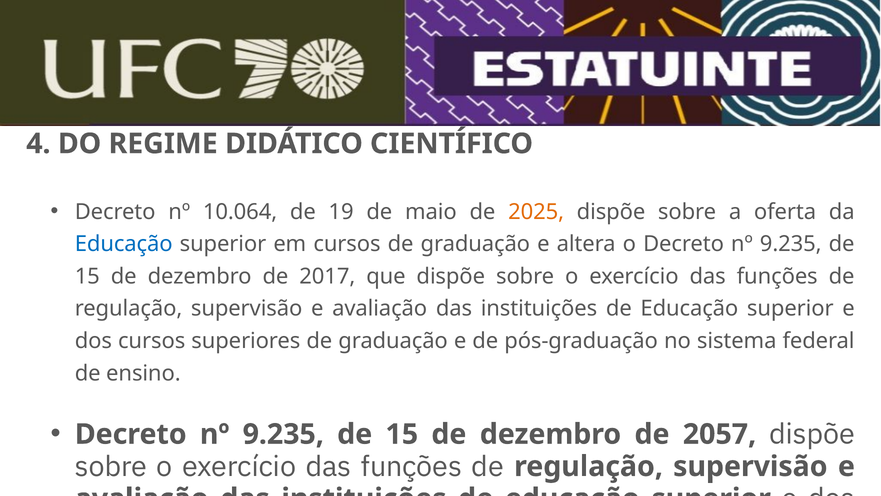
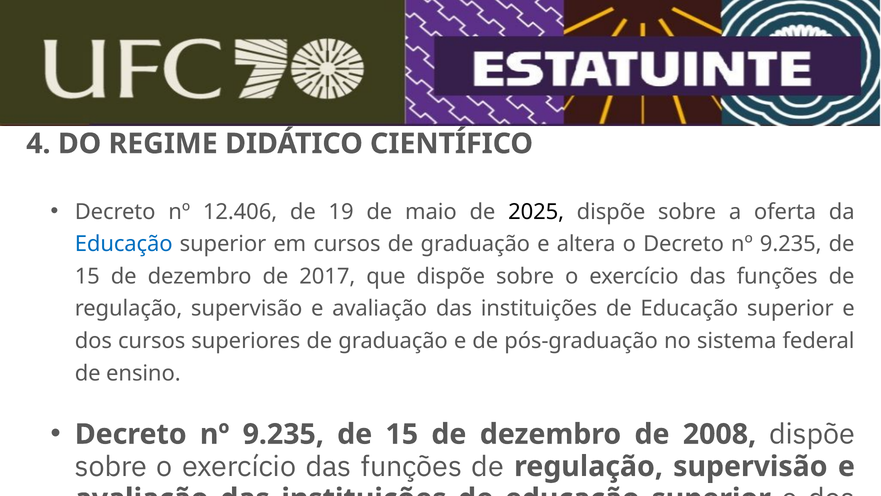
10.064: 10.064 -> 12.406
2025 colour: orange -> black
2057: 2057 -> 2008
